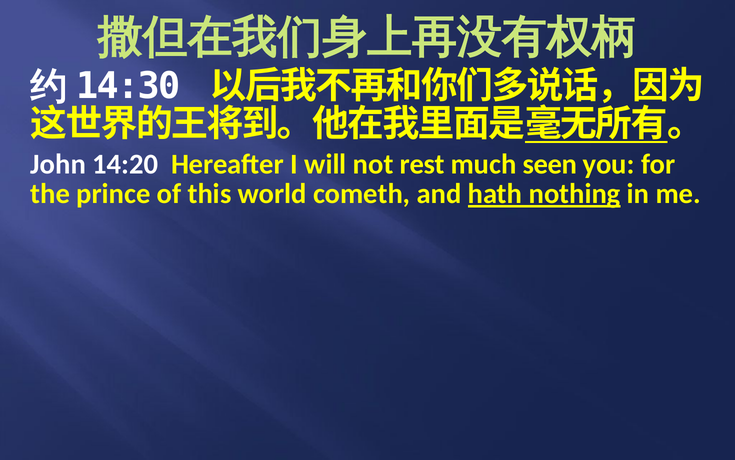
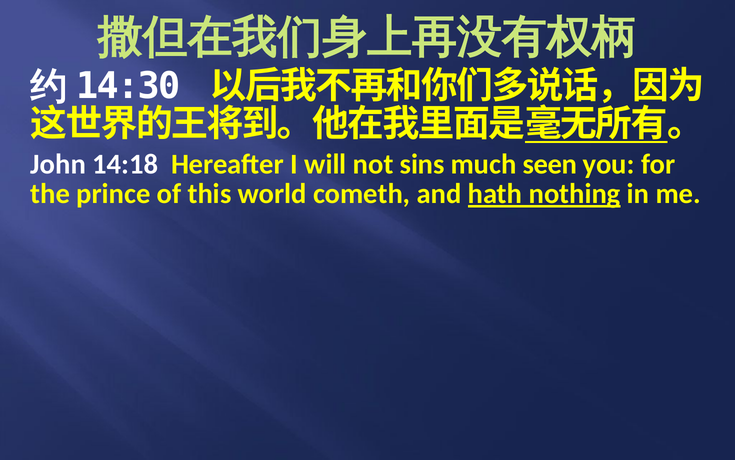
14:20: 14:20 -> 14:18
rest: rest -> sins
